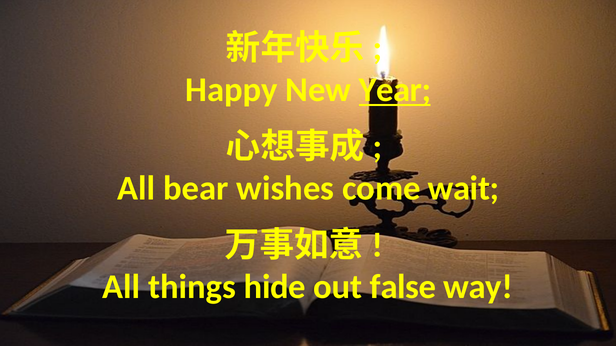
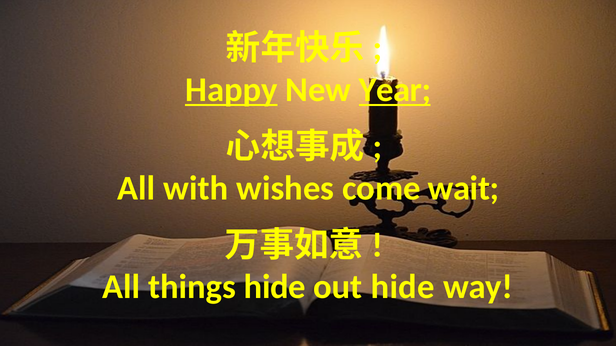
Happy underline: none -> present
bear: bear -> with
out false: false -> hide
